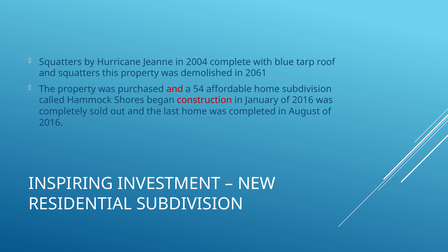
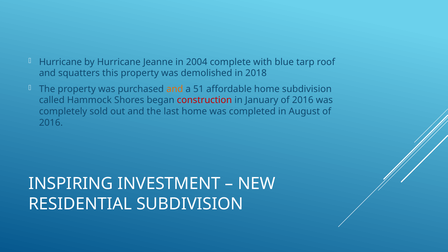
Squatters at (60, 62): Squatters -> Hurricane
2061: 2061 -> 2018
and at (175, 89) colour: red -> orange
54: 54 -> 51
